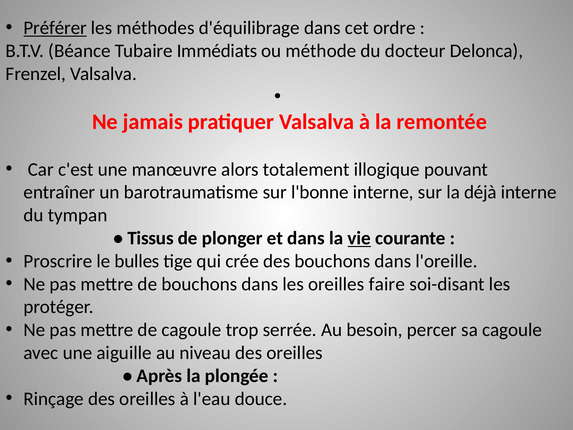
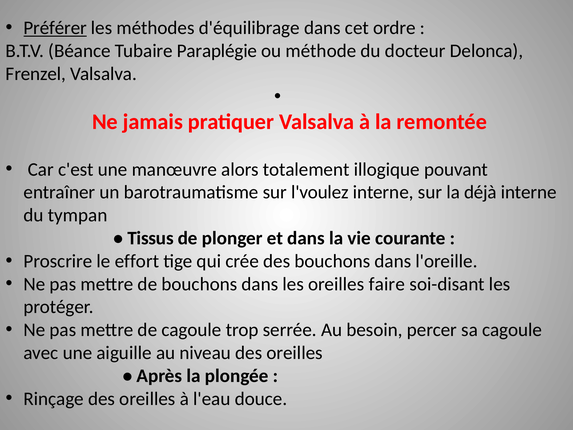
Immédiats: Immédiats -> Paraplégie
l'bonne: l'bonne -> l'voulez
vie underline: present -> none
bulles: bulles -> effort
